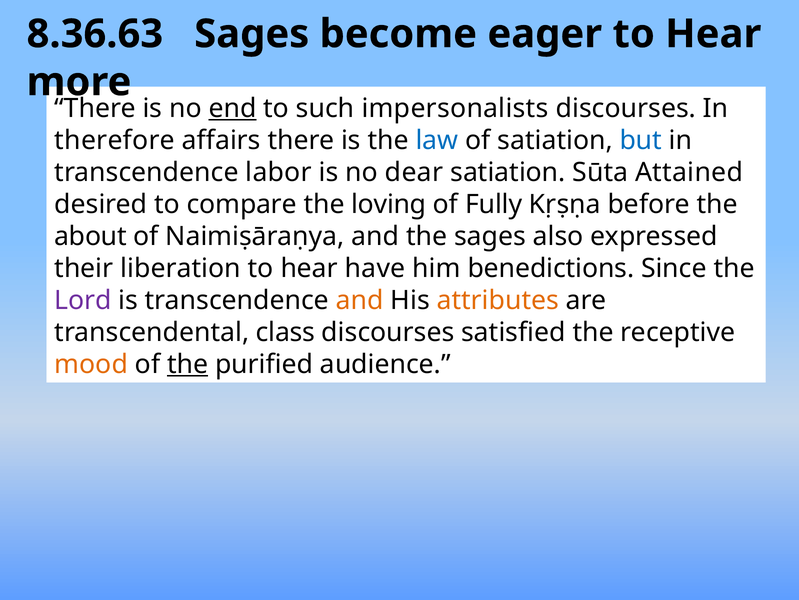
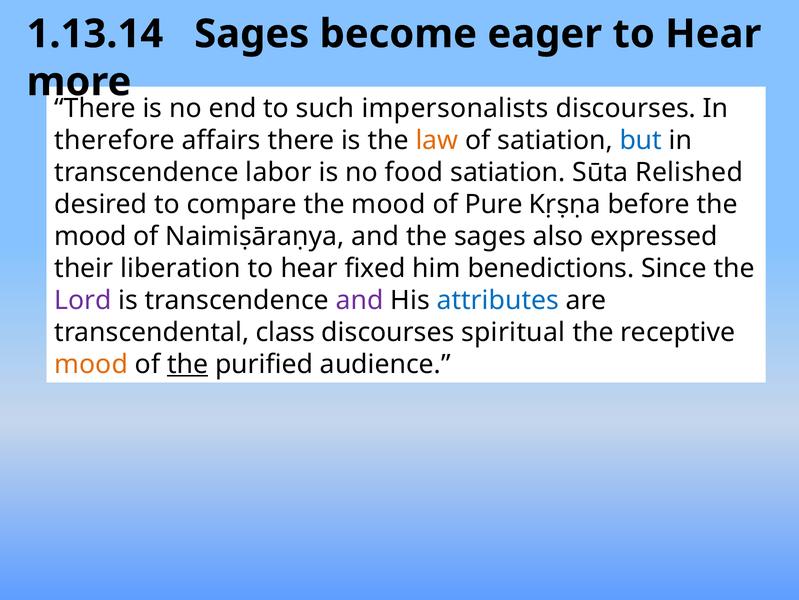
8.36.63: 8.36.63 -> 1.13.14
end underline: present -> none
law colour: blue -> orange
dear: dear -> food
Attained: Attained -> Relished
loving at (389, 204): loving -> mood
Fully: Fully -> Pure
about at (90, 236): about -> mood
have: have -> fixed
and at (360, 300) colour: orange -> purple
attributes colour: orange -> blue
satisfied: satisfied -> spiritual
